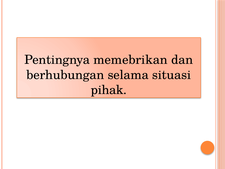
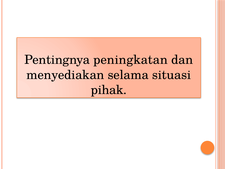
memebrikan: memebrikan -> peningkatan
berhubungan: berhubungan -> menyediakan
